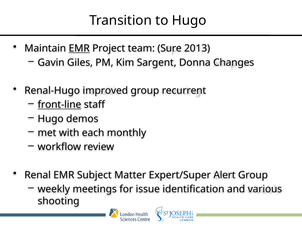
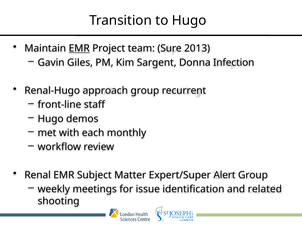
Changes: Changes -> Infection
improved: improved -> approach
front-line underline: present -> none
various: various -> related
